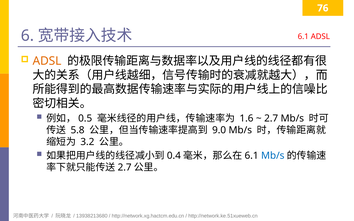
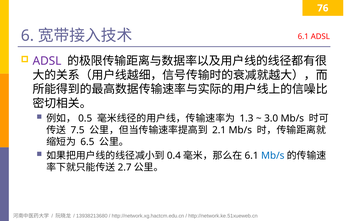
ADSL at (47, 61) colour: orange -> purple
1.6: 1.6 -> 1.3
2.7 at (271, 118): 2.7 -> 3.0
5.8: 5.8 -> 7.5
9.0: 9.0 -> 2.1
3.2: 3.2 -> 6.5
